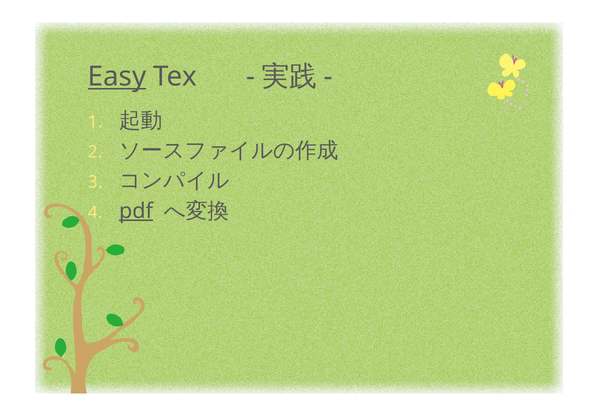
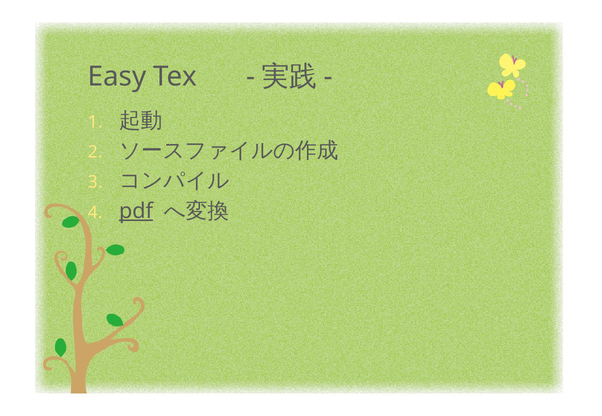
Easy underline: present -> none
